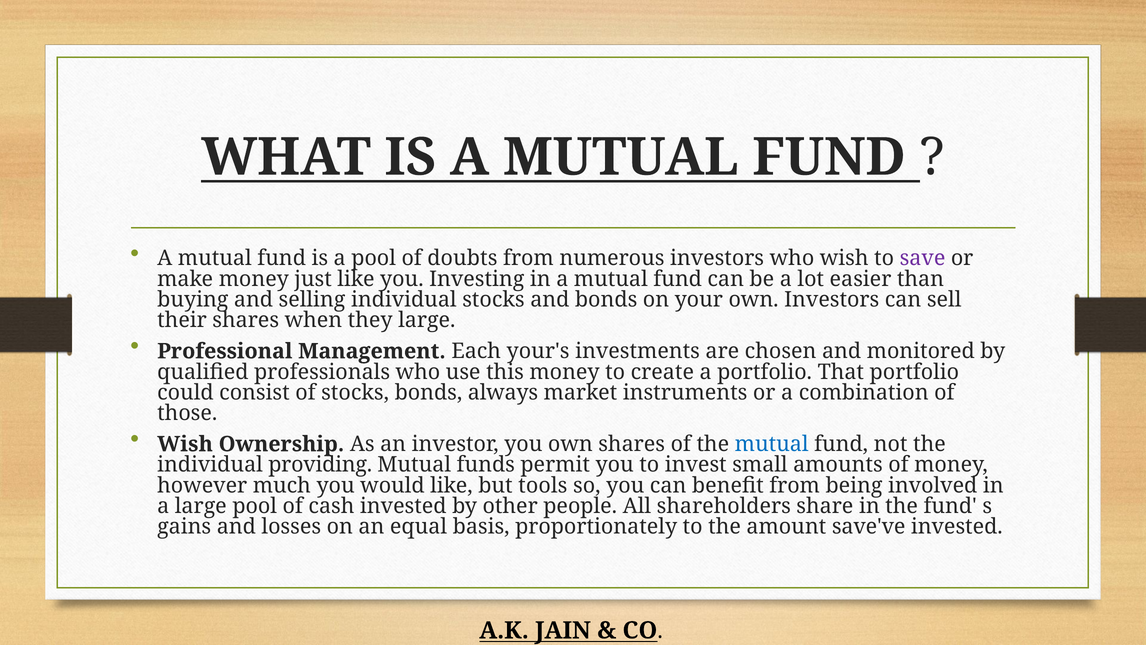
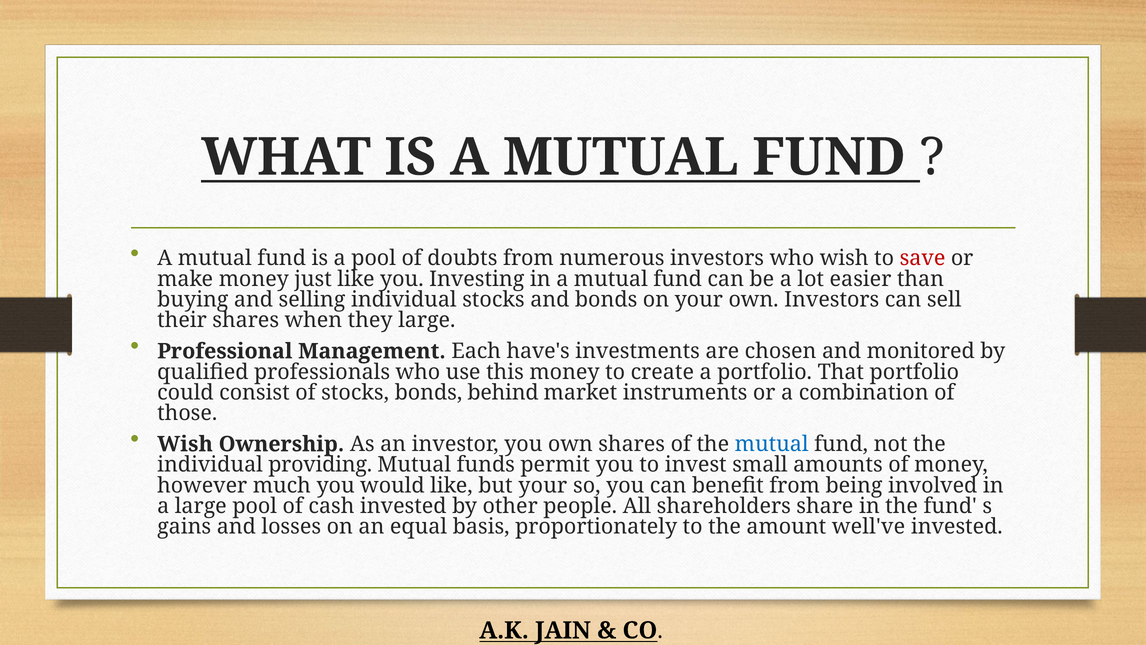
save colour: purple -> red
your's: your's -> have's
always: always -> behind
but tools: tools -> your
save've: save've -> well've
